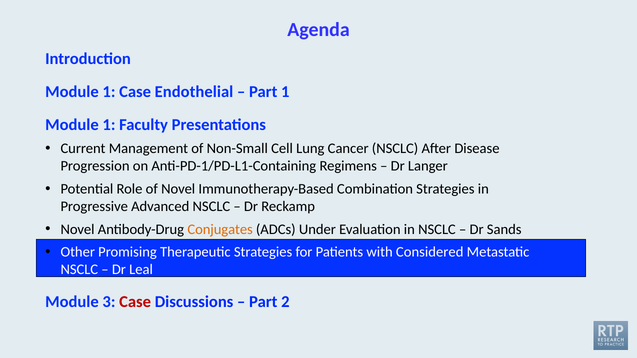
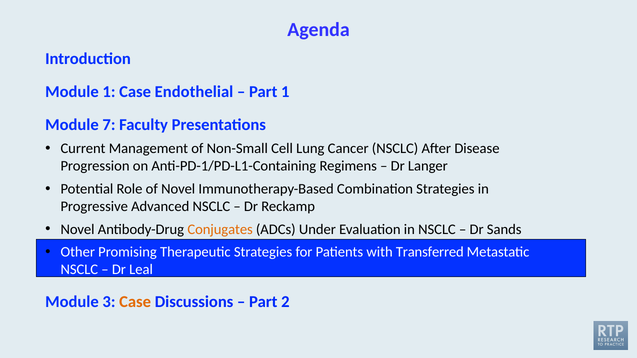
1 at (109, 125): 1 -> 7
Considered: Considered -> Transferred
Case at (135, 302) colour: red -> orange
